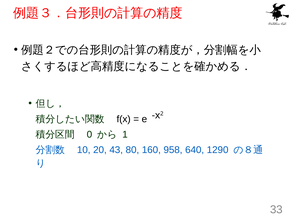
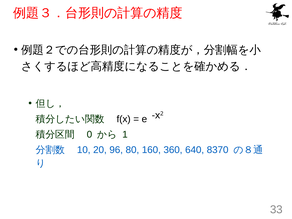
43: 43 -> 96
958: 958 -> 360
1290: 1290 -> 8370
